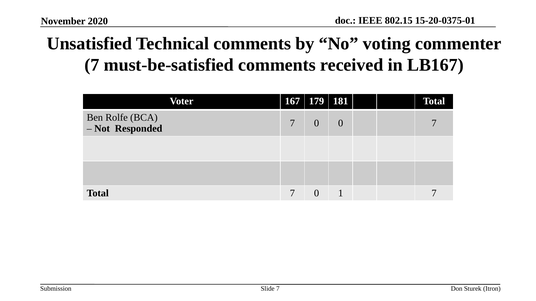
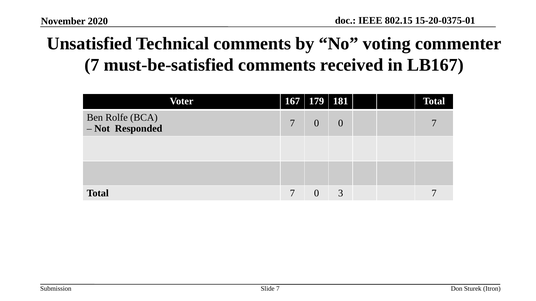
1: 1 -> 3
